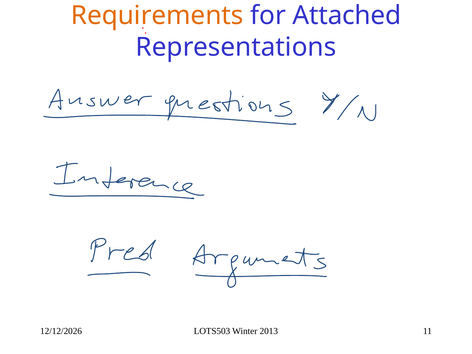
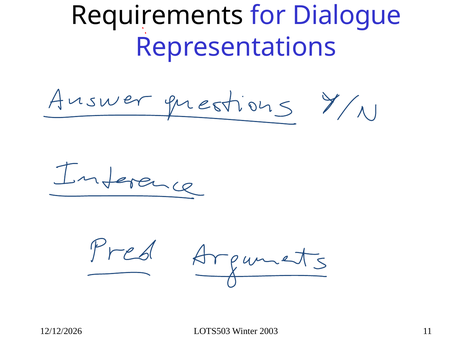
Requirements colour: orange -> black
Attached: Attached -> Dialogue
2013: 2013 -> 2003
